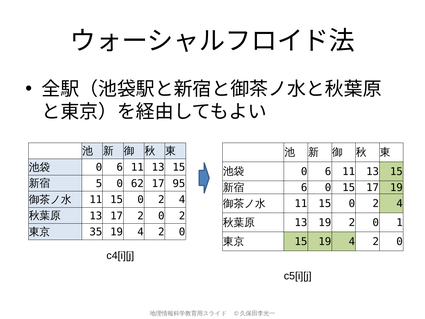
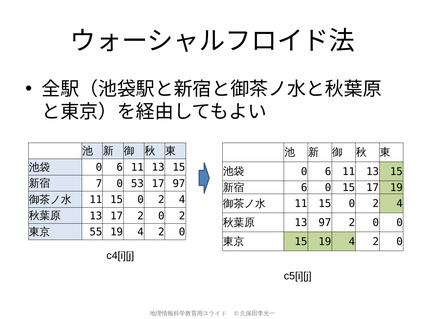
5: 5 -> 7
62: 62 -> 53
17 95: 95 -> 97
13 19: 19 -> 97
0 1: 1 -> 0
35: 35 -> 55
